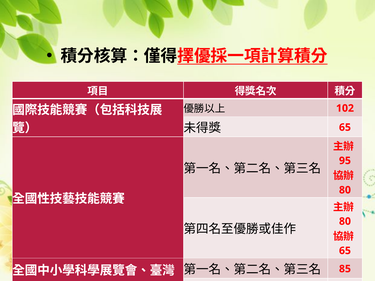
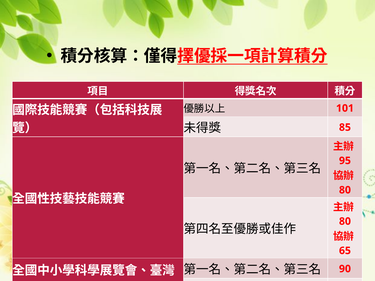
102: 102 -> 101
65 at (345, 127): 65 -> 85
85: 85 -> 90
